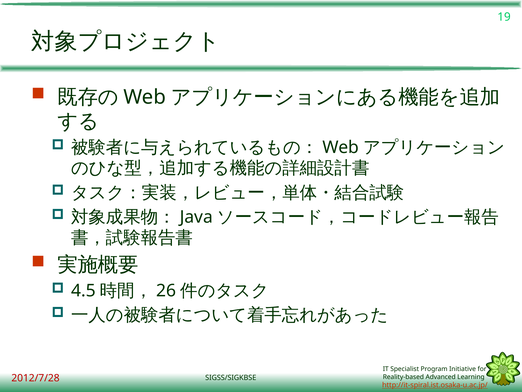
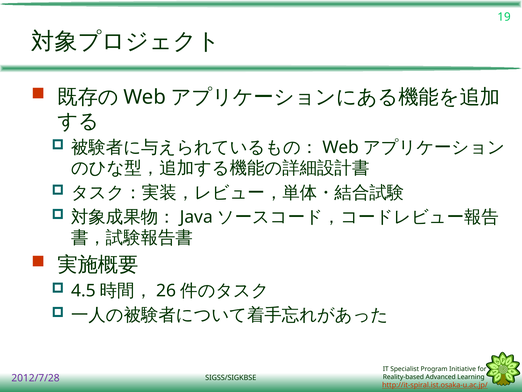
2012/7/28 colour: red -> purple
